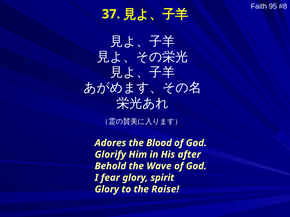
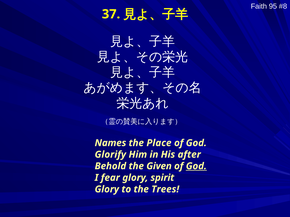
Adores: Adores -> Names
Blood: Blood -> Place
Wave: Wave -> Given
God at (196, 166) underline: none -> present
Raise: Raise -> Trees
